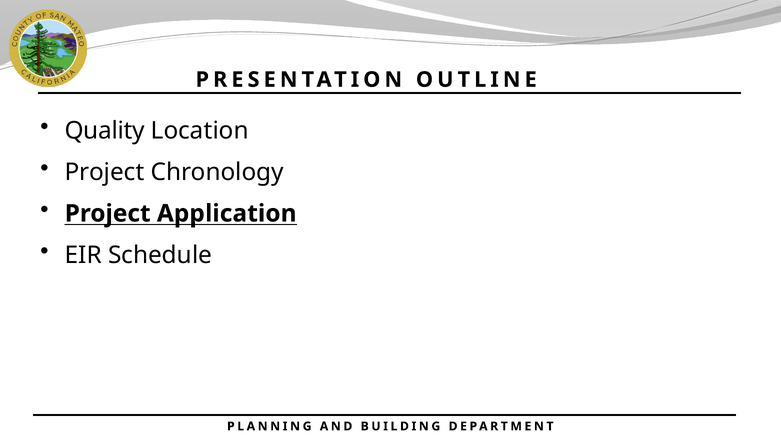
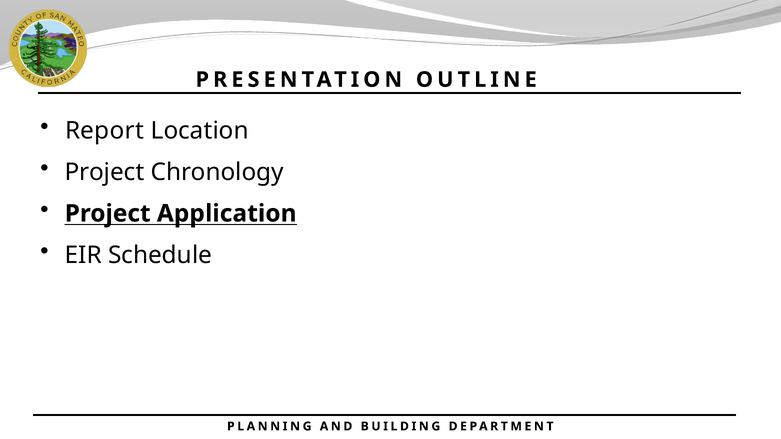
Quality: Quality -> Report
